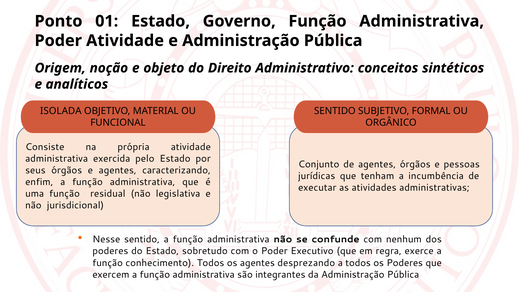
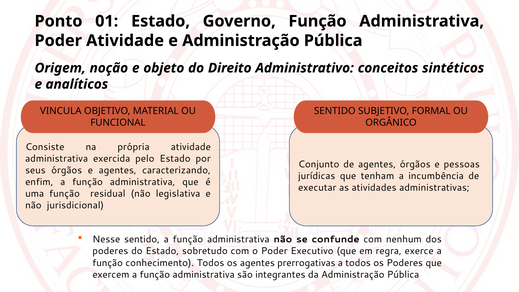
ISOLADA: ISOLADA -> VINCULA
desprezando: desprezando -> prerrogativas
